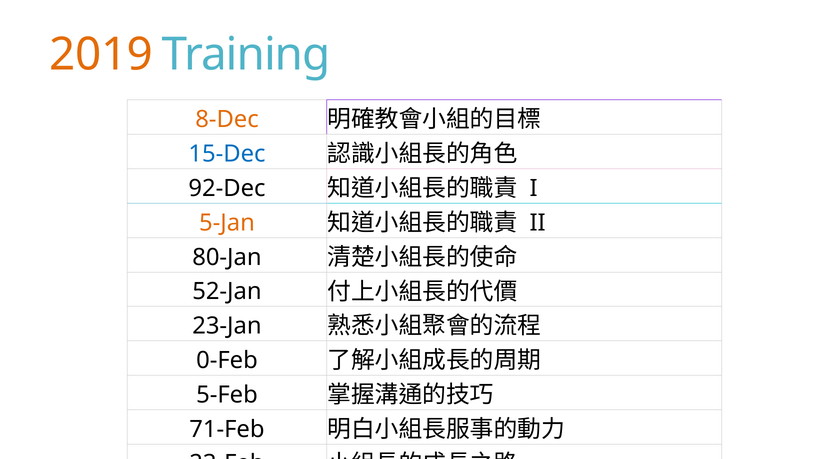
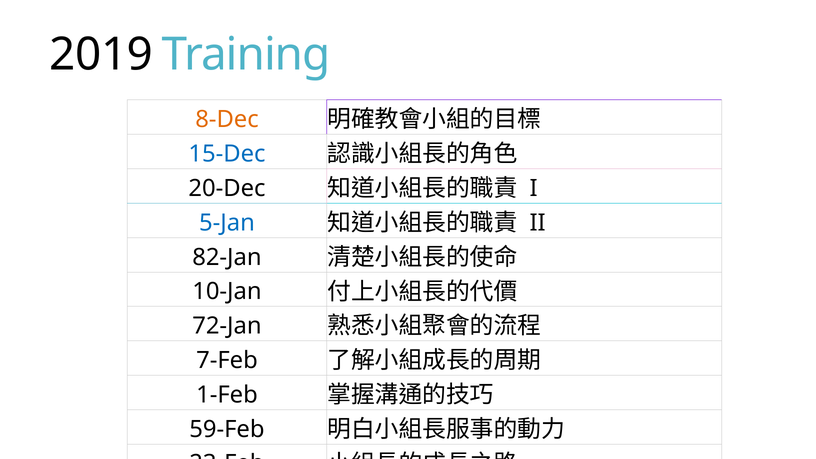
2019 colour: orange -> black
92-Dec: 92-Dec -> 20-Dec
5-Jan colour: orange -> blue
80-Jan: 80-Jan -> 82-Jan
52-Jan: 52-Jan -> 10-Jan
23-Jan: 23-Jan -> 72-Jan
0-Feb: 0-Feb -> 7-Feb
5-Feb: 5-Feb -> 1-Feb
71-Feb: 71-Feb -> 59-Feb
